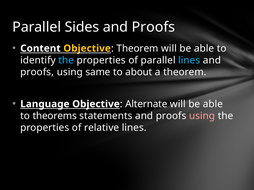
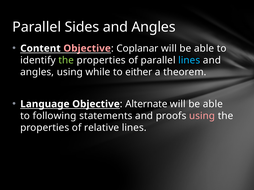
Proofs at (153, 27): Proofs -> Angles
Objective at (87, 49) colour: yellow -> pink
Theorem at (137, 49): Theorem -> Coplanar
the at (66, 60) colour: light blue -> light green
proofs at (37, 72): proofs -> angles
same: same -> while
about: about -> either
theorems: theorems -> following
